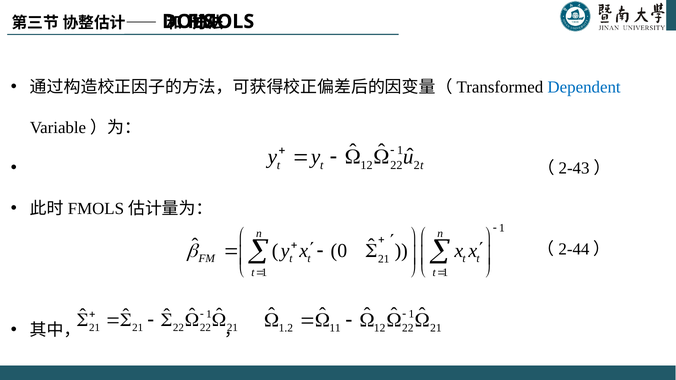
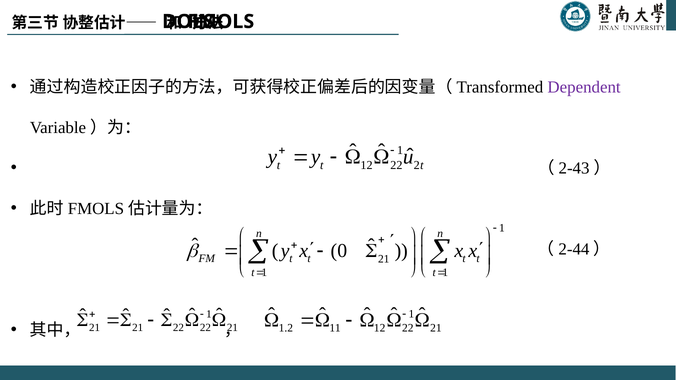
Dependent colour: blue -> purple
